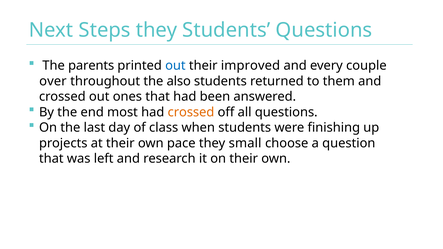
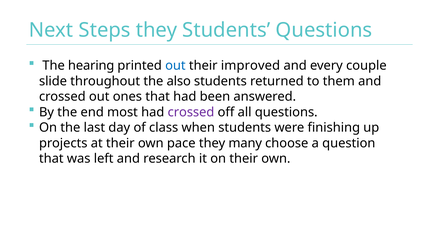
parents: parents -> hearing
over: over -> slide
crossed at (191, 112) colour: orange -> purple
small: small -> many
